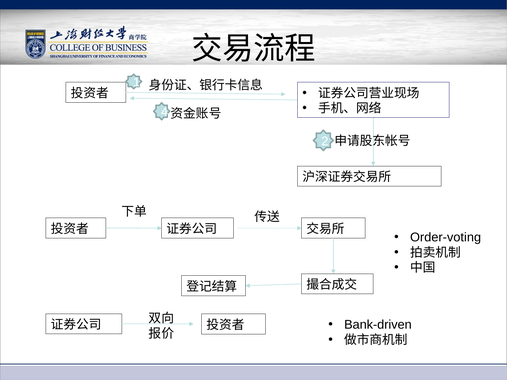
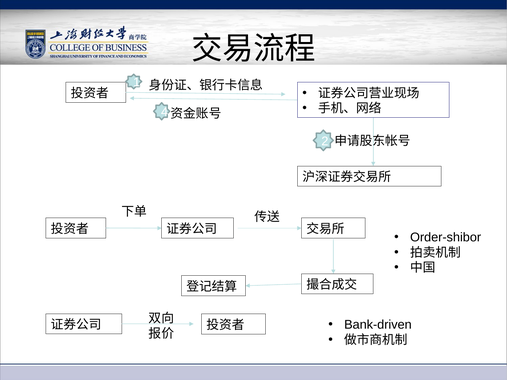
Order-voting: Order-voting -> Order-shibor
